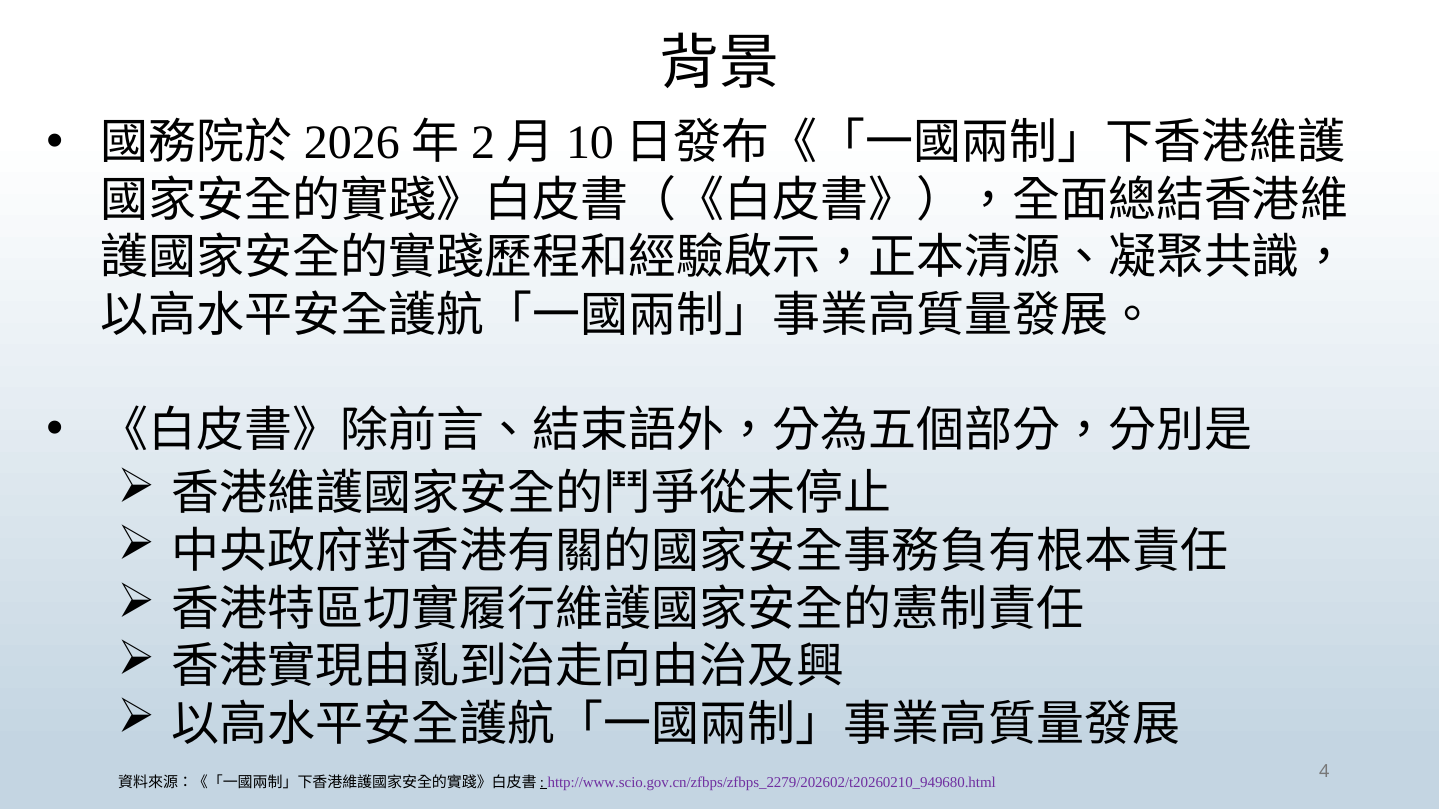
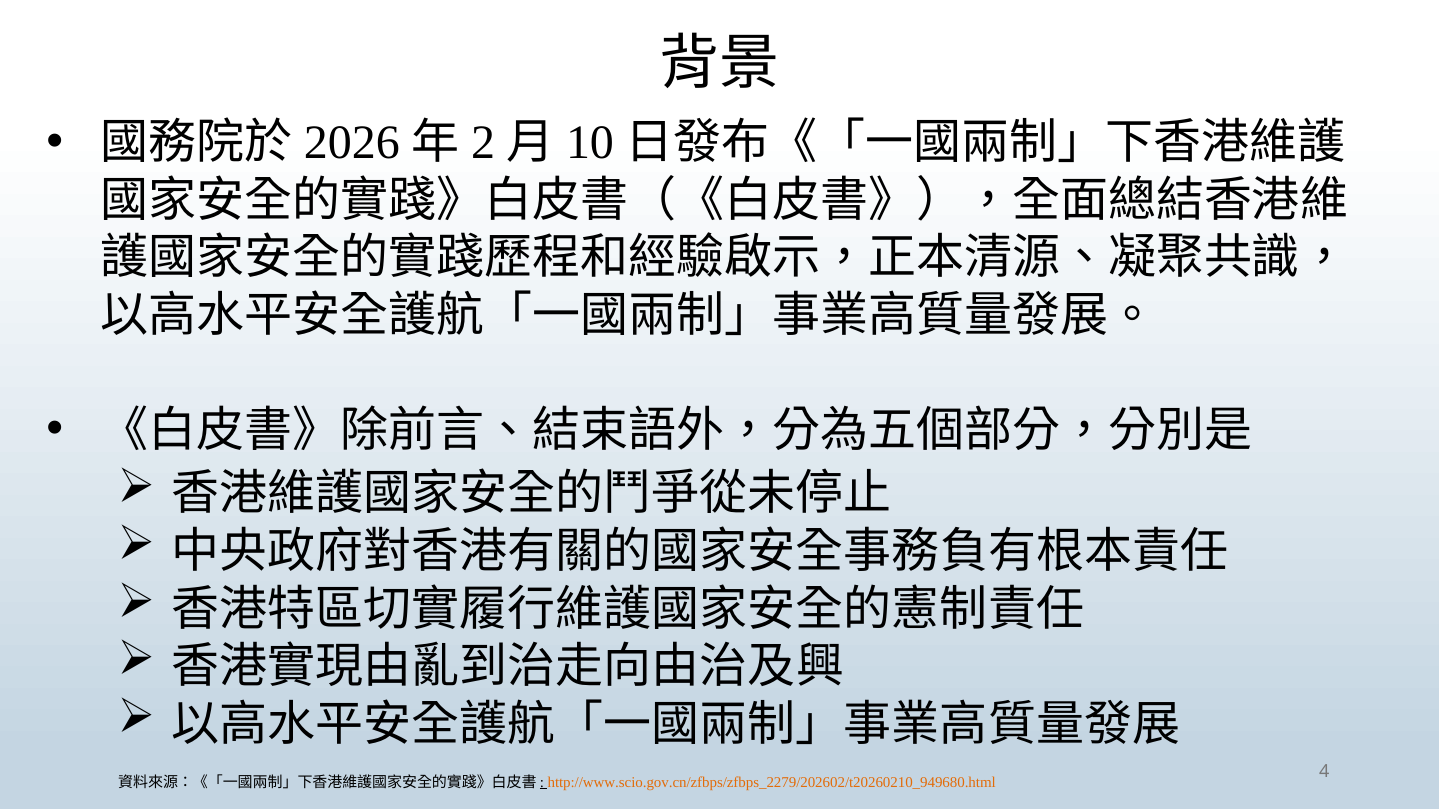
http://www.scio.gov.cn/zfbps/zfbps_2279/202602/t20260210_949680.html colour: purple -> orange
